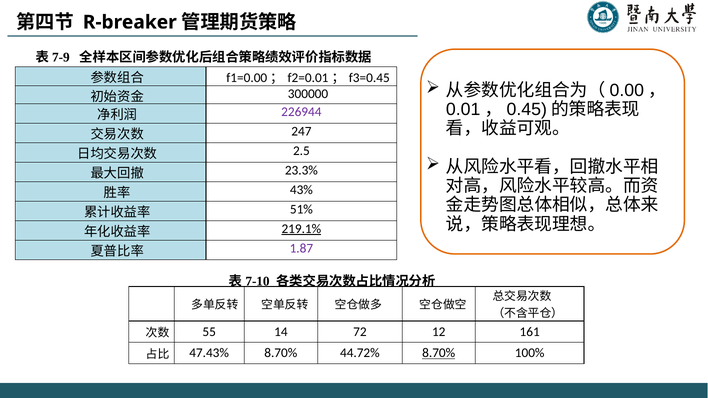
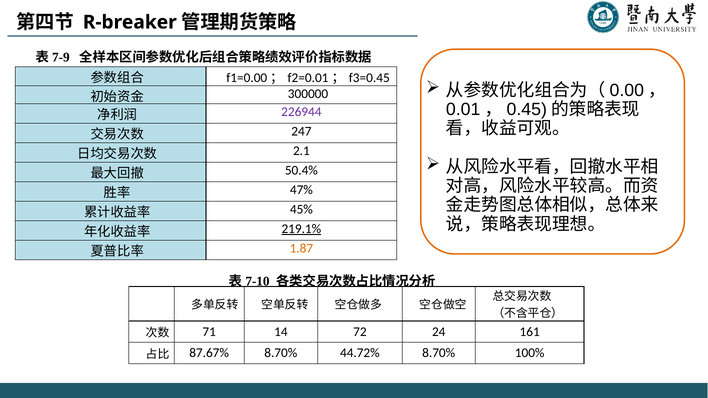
2.5: 2.5 -> 2.1
23.3%: 23.3% -> 50.4%
43%: 43% -> 47%
51%: 51% -> 45%
1.87 colour: purple -> orange
55: 55 -> 71
12: 12 -> 24
47.43%: 47.43% -> 87.67%
8.70% at (439, 353) underline: present -> none
